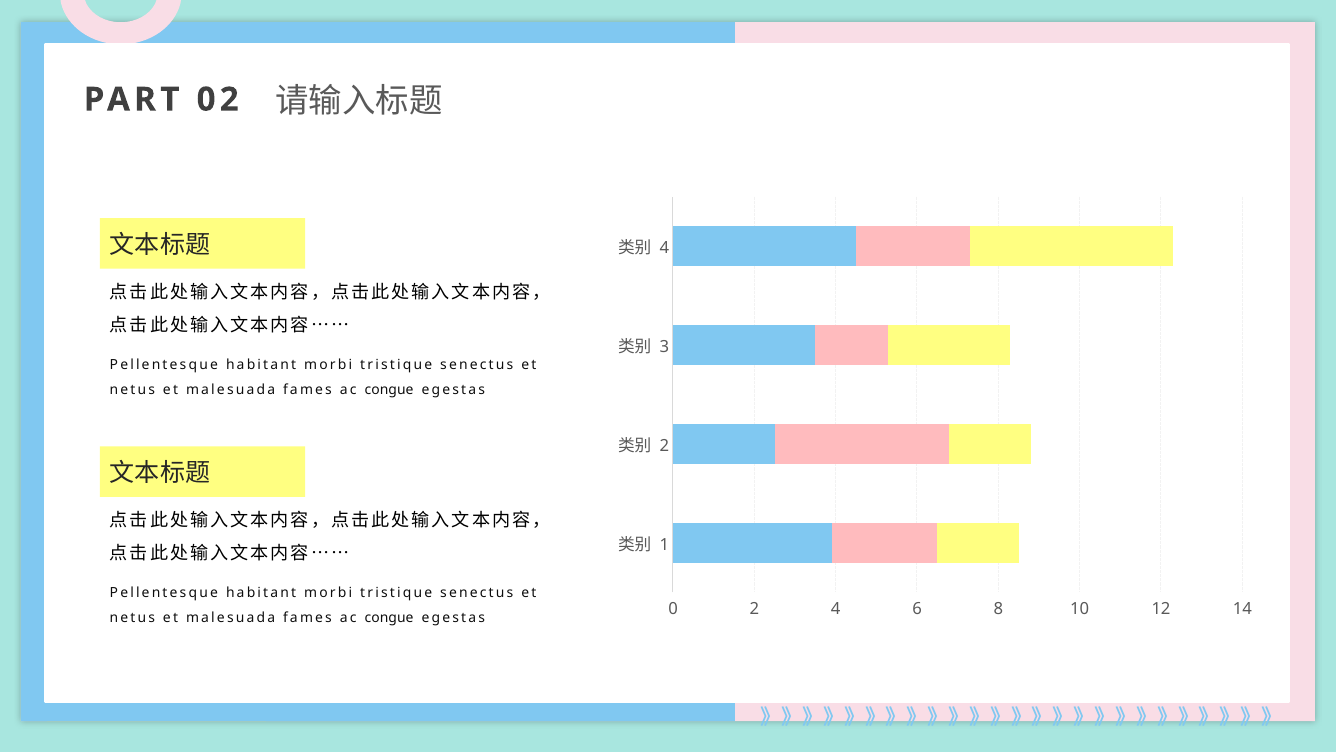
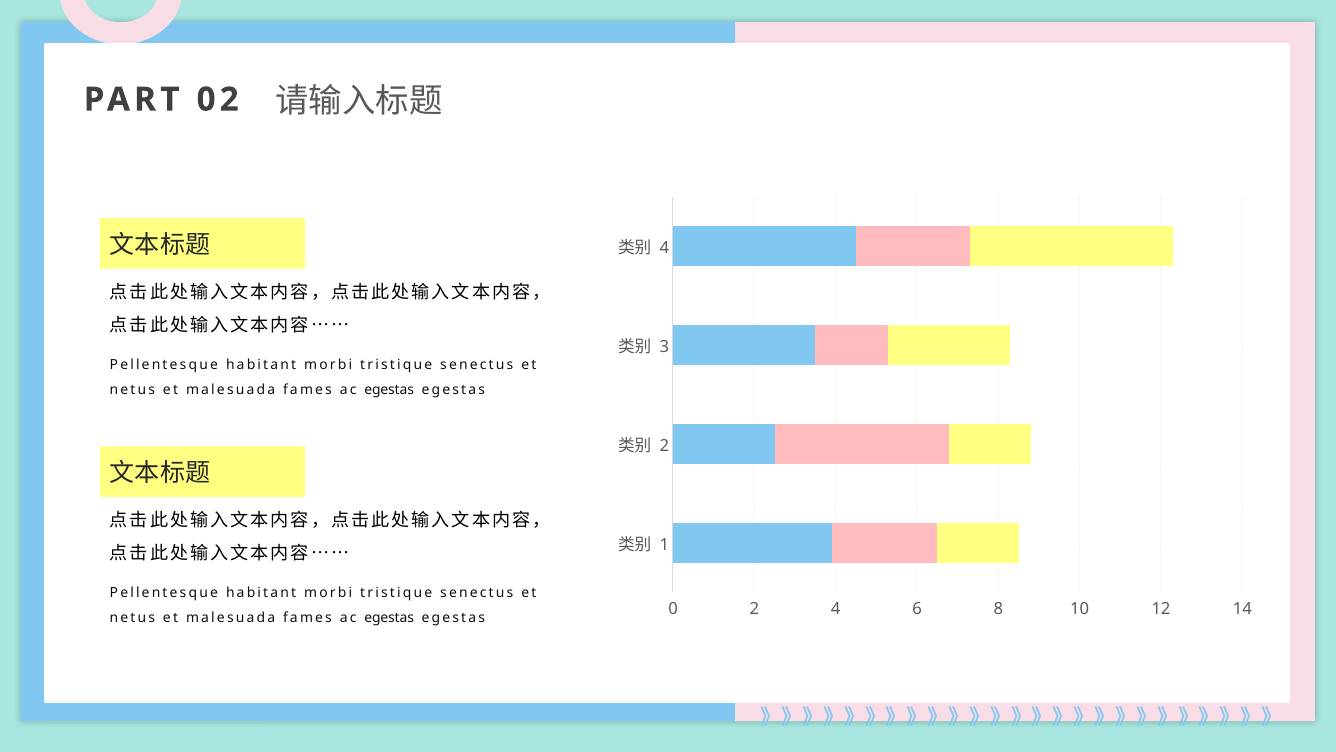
congue at (389, 390): congue -> egestas
congue at (389, 618): congue -> egestas
